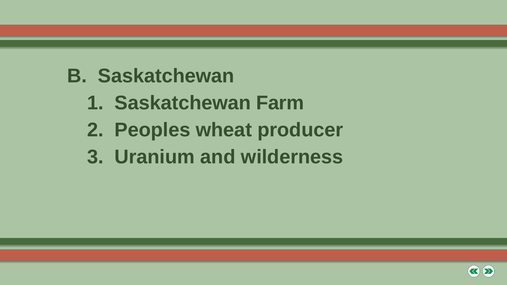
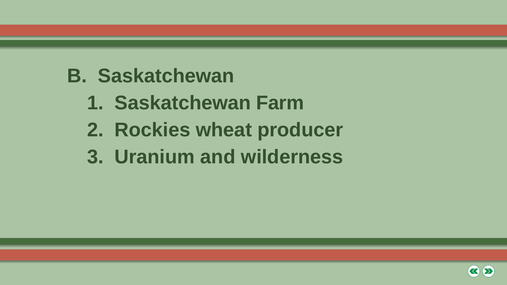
Peoples: Peoples -> Rockies
